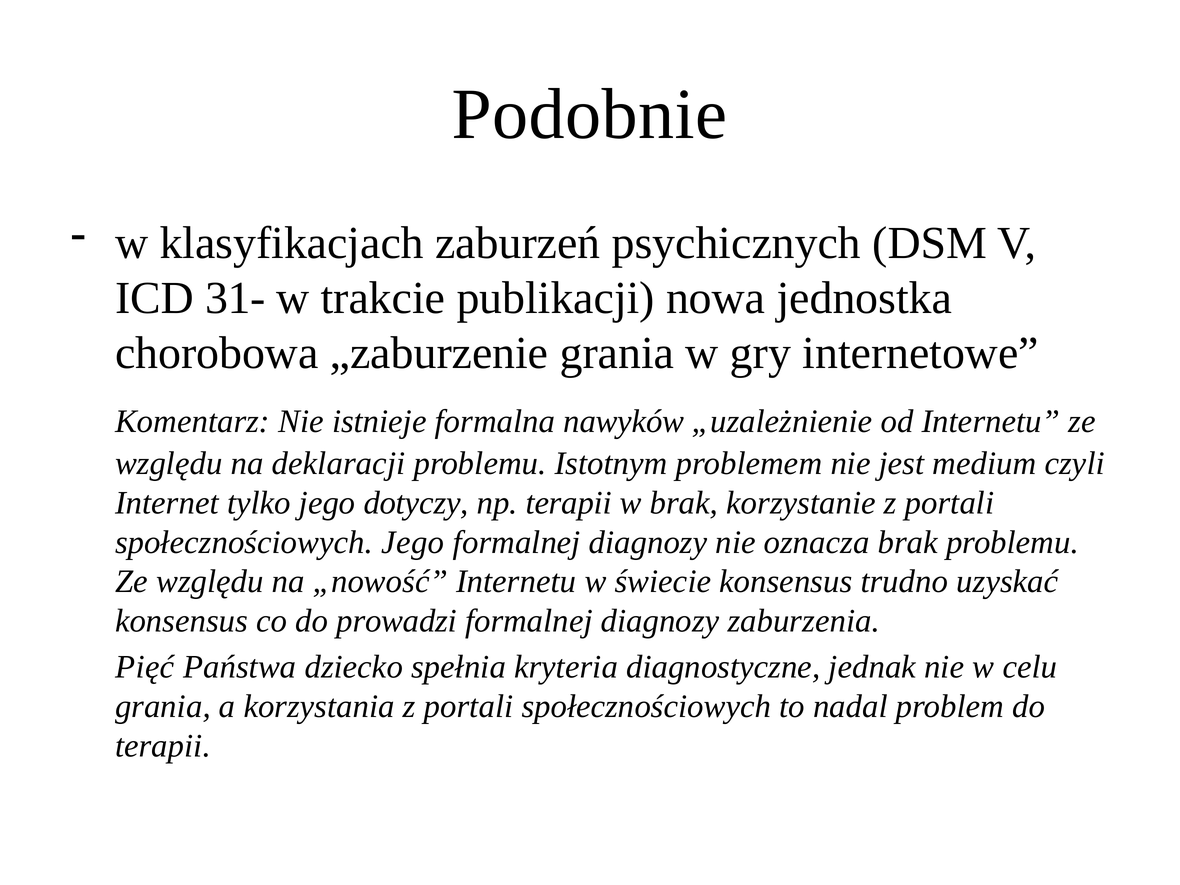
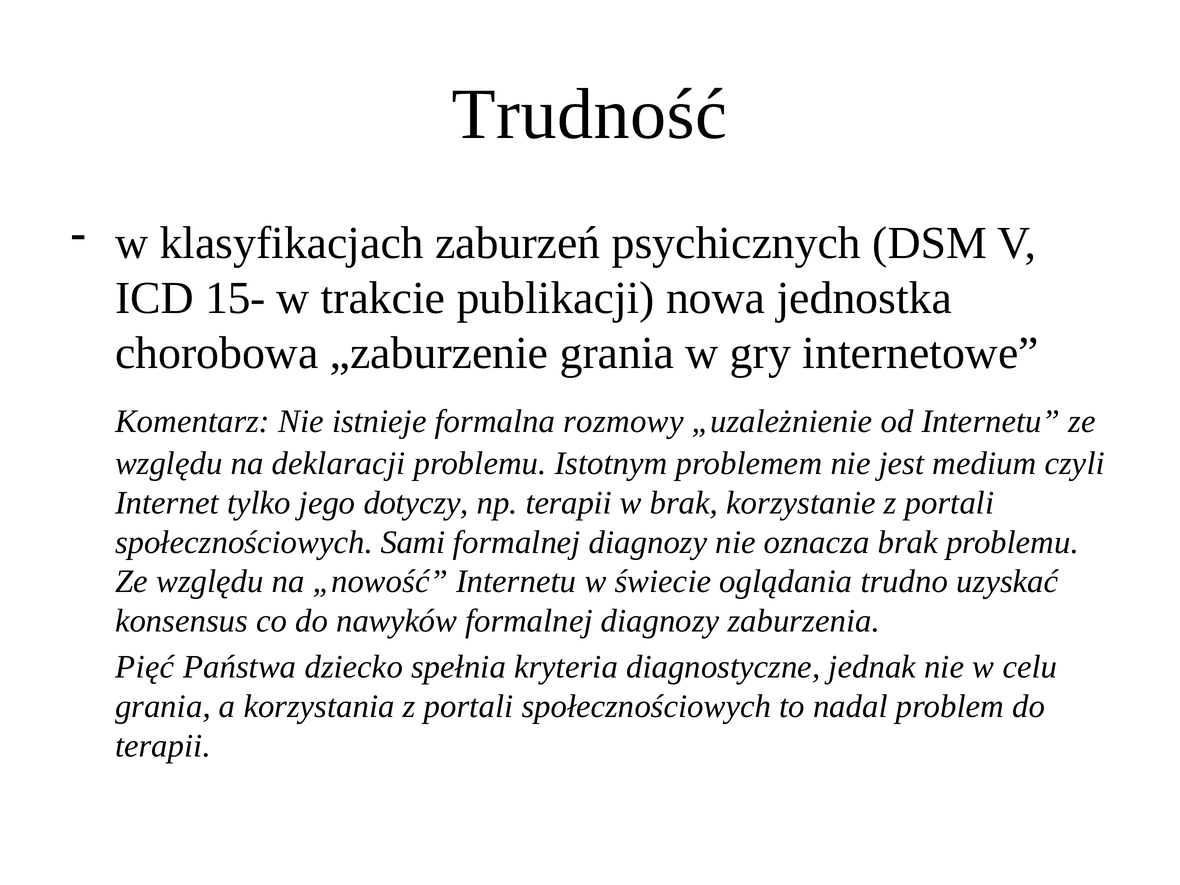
Podobnie: Podobnie -> Trudność
31-: 31- -> 15-
nawyków: nawyków -> rozmowy
społecznościowych Jego: Jego -> Sami
świecie konsensus: konsensus -> oglądania
prowadzi: prowadzi -> nawyków
